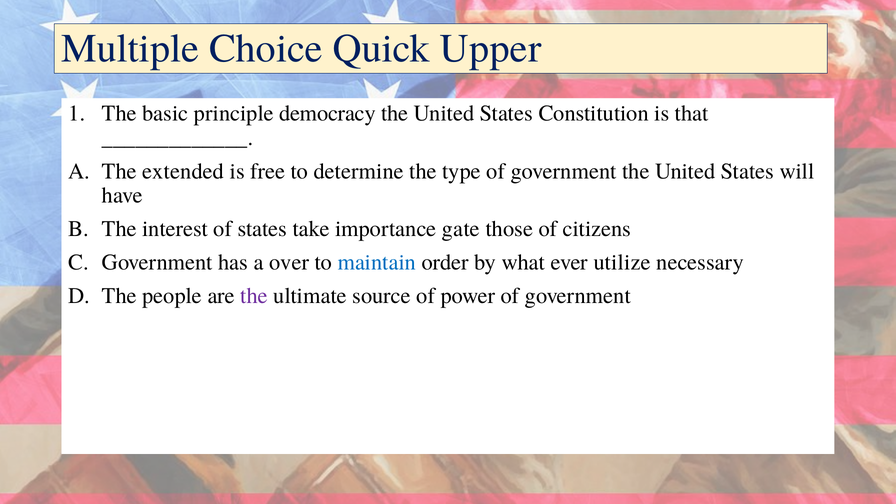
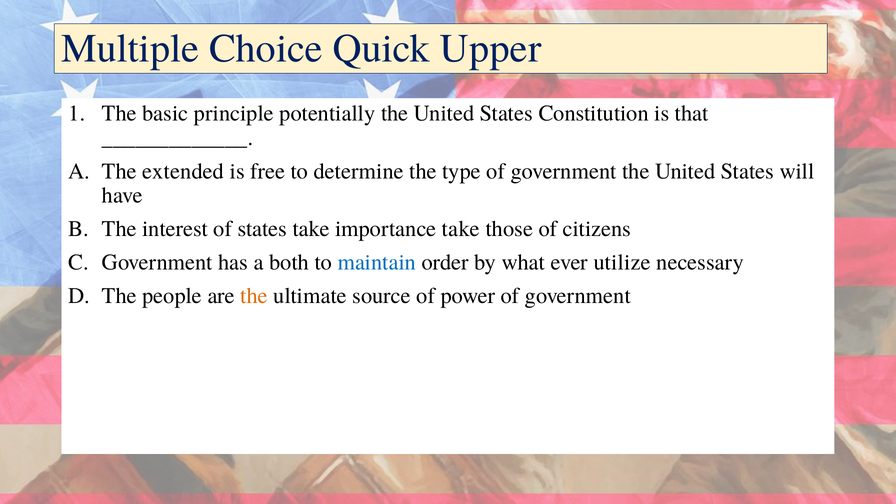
democracy: democracy -> potentially
importance gate: gate -> take
over: over -> both
the at (254, 296) colour: purple -> orange
